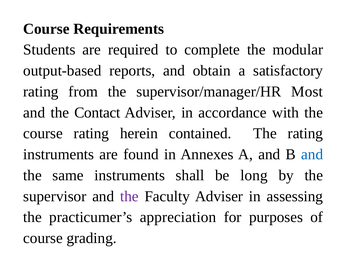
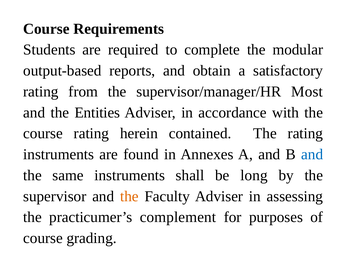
Contact: Contact -> Entities
the at (129, 196) colour: purple -> orange
appreciation: appreciation -> complement
